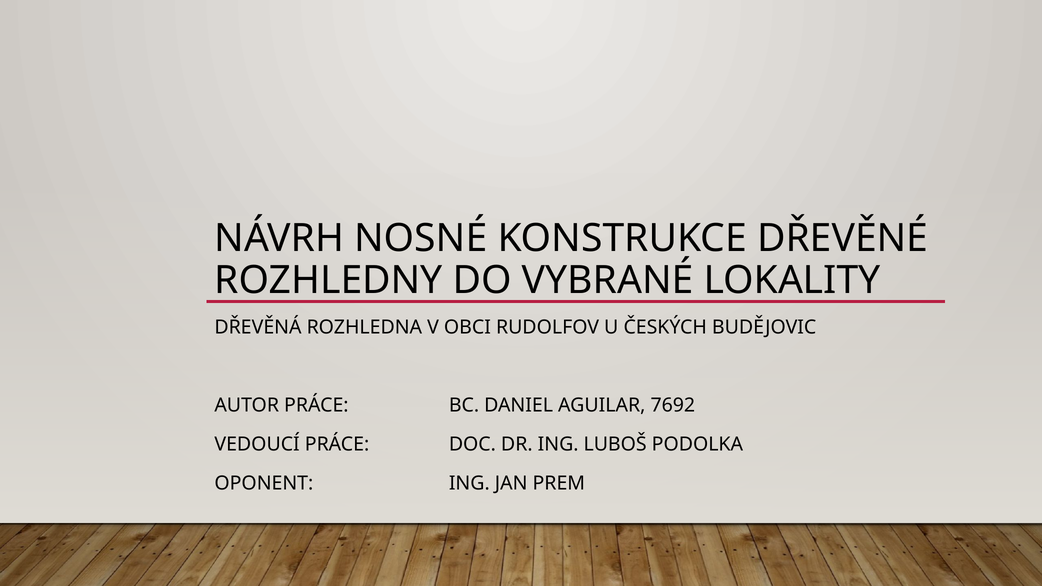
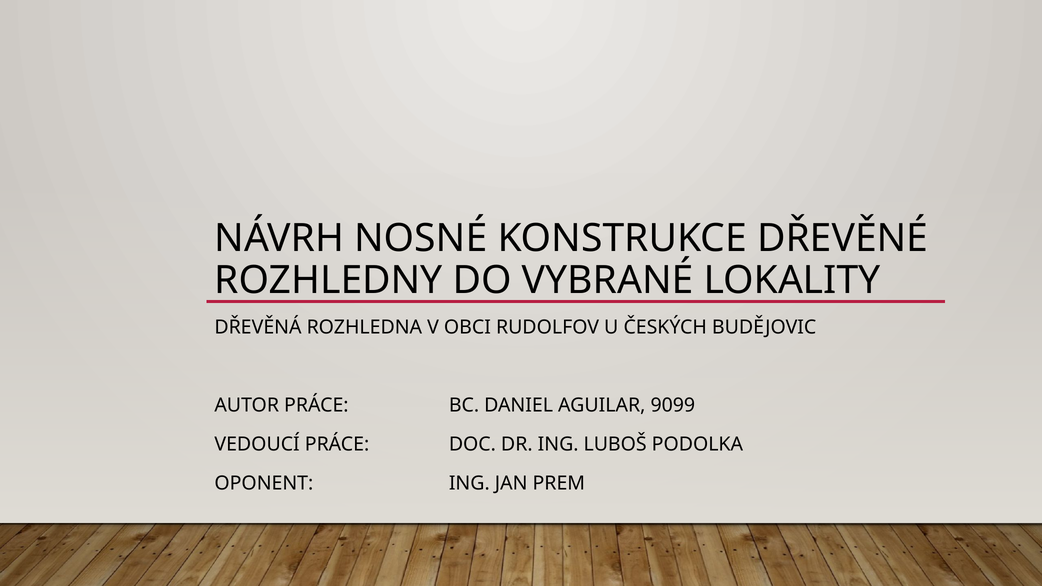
7692: 7692 -> 9099
